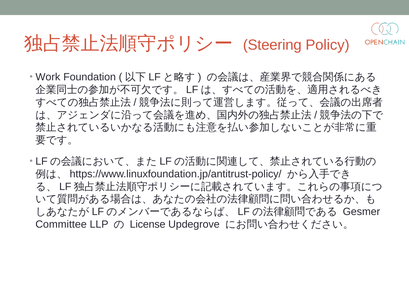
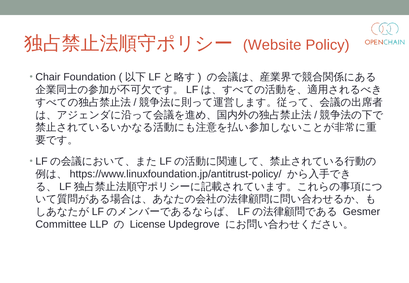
Steering: Steering -> Website
Work: Work -> Chair
